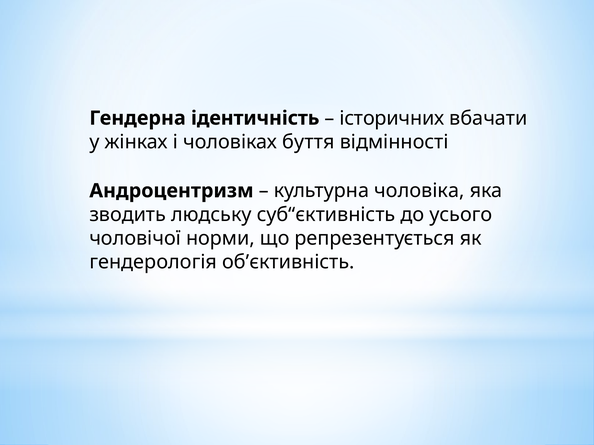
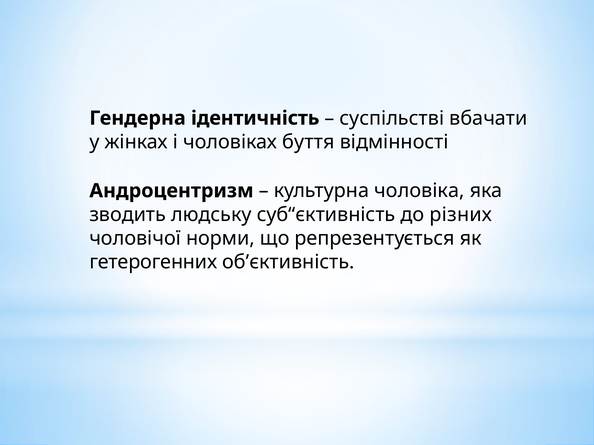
історичних: історичних -> суспільстві
усього: усього -> різних
гендерологія: гендерологія -> гетерогенних
